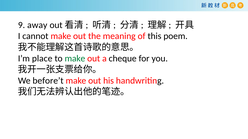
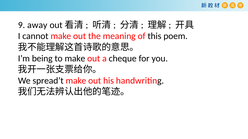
place: place -> being
make at (75, 59) colour: green -> black
before’t: before’t -> spread’t
